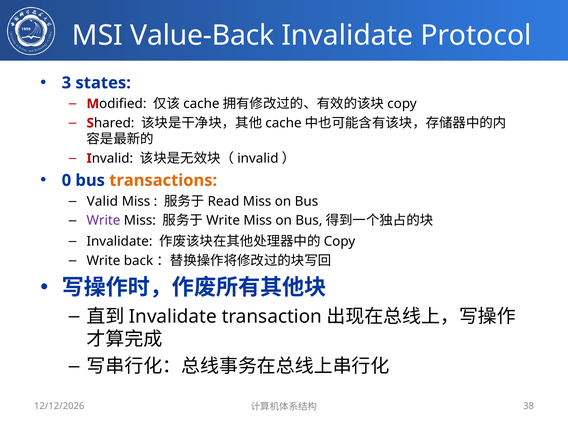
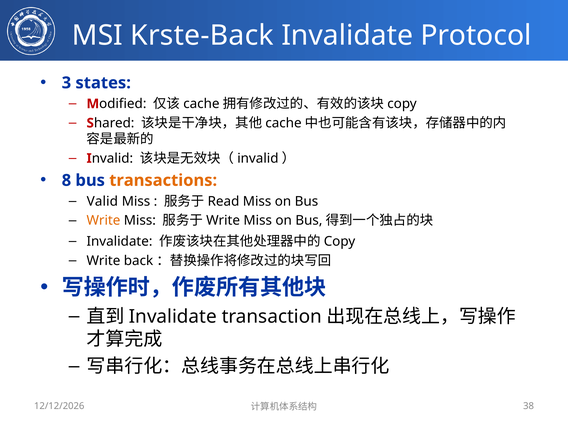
Value-Back: Value-Back -> Krste-Back
0: 0 -> 8
Write at (103, 221) colour: purple -> orange
